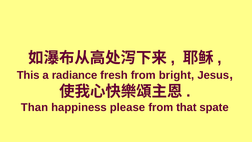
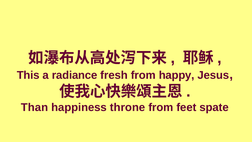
bright: bright -> happy
please: please -> throne
that: that -> feet
